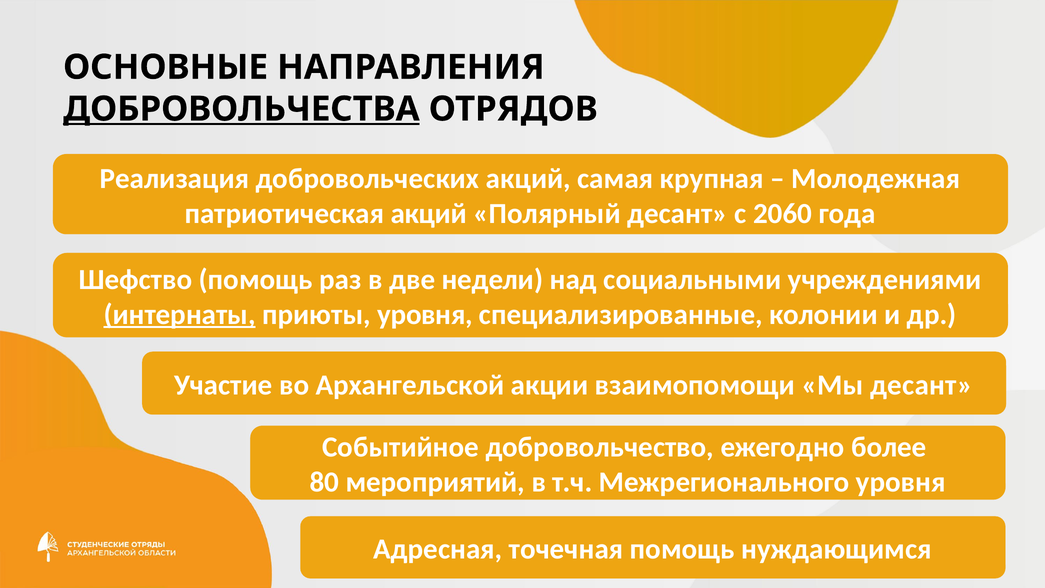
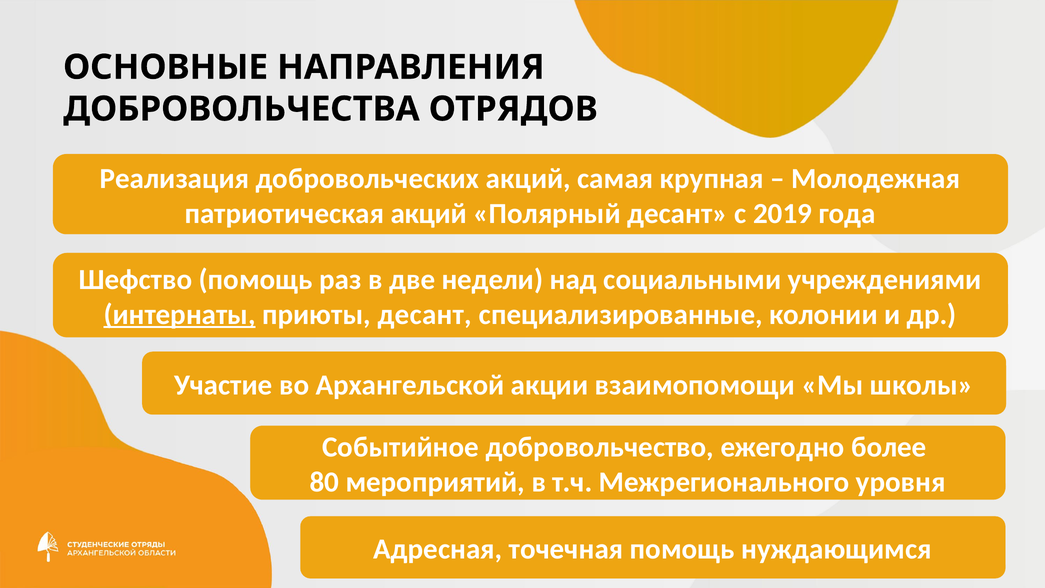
ДОБРОВОЛЬЧЕСТВА underline: present -> none
2060: 2060 -> 2019
приюты уровня: уровня -> десант
Мы десант: десант -> школы
